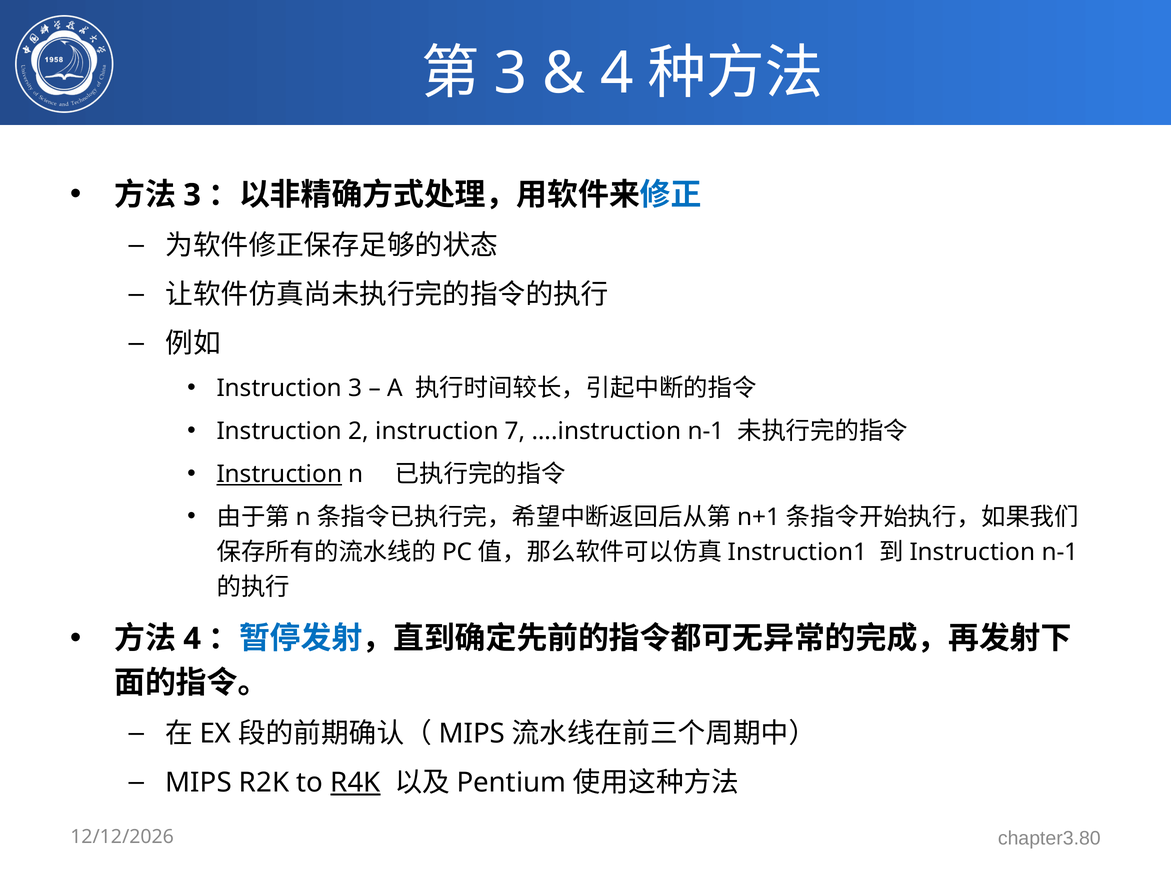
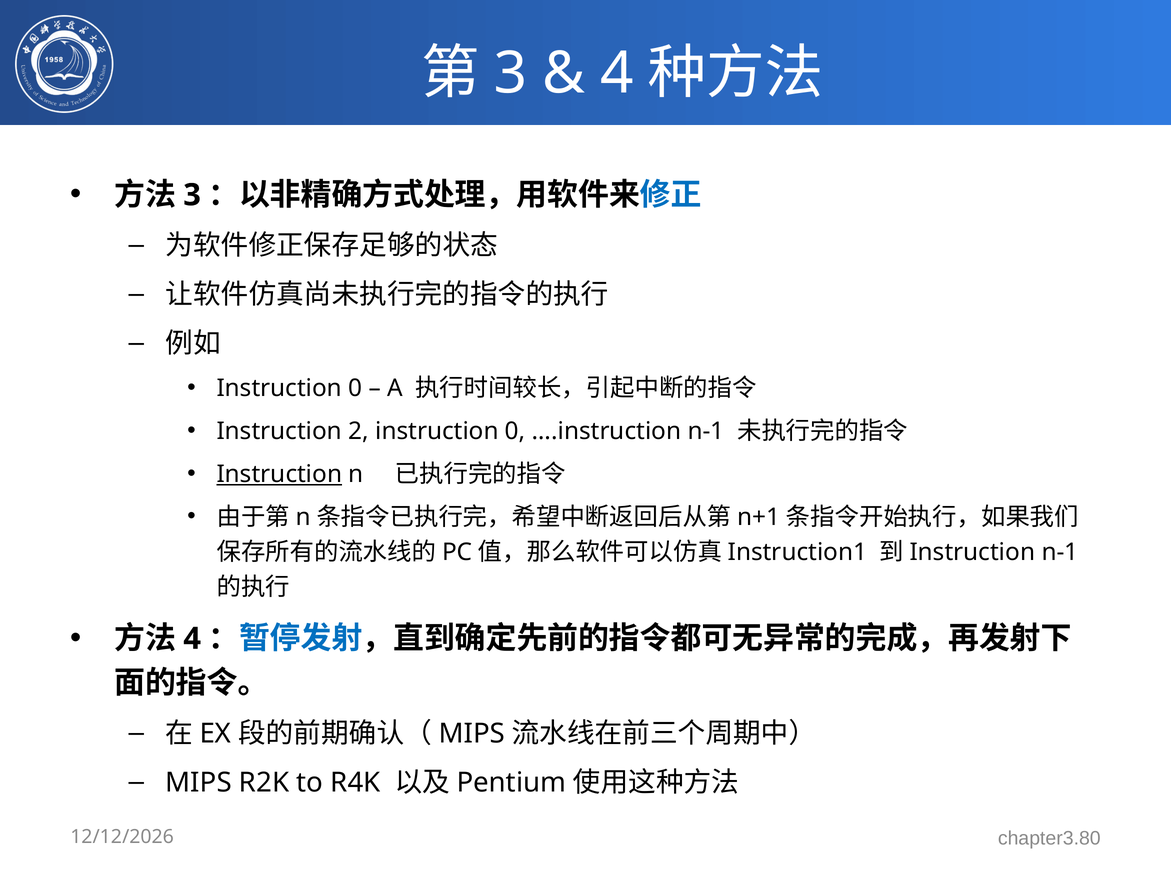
3 at (355, 388): 3 -> 0
2 instruction 7: 7 -> 0
R4K underline: present -> none
